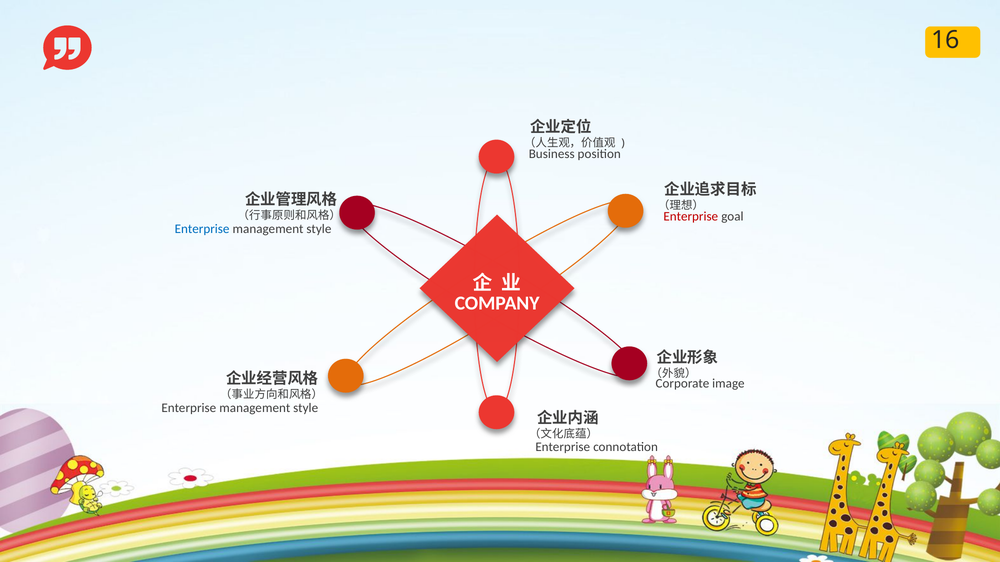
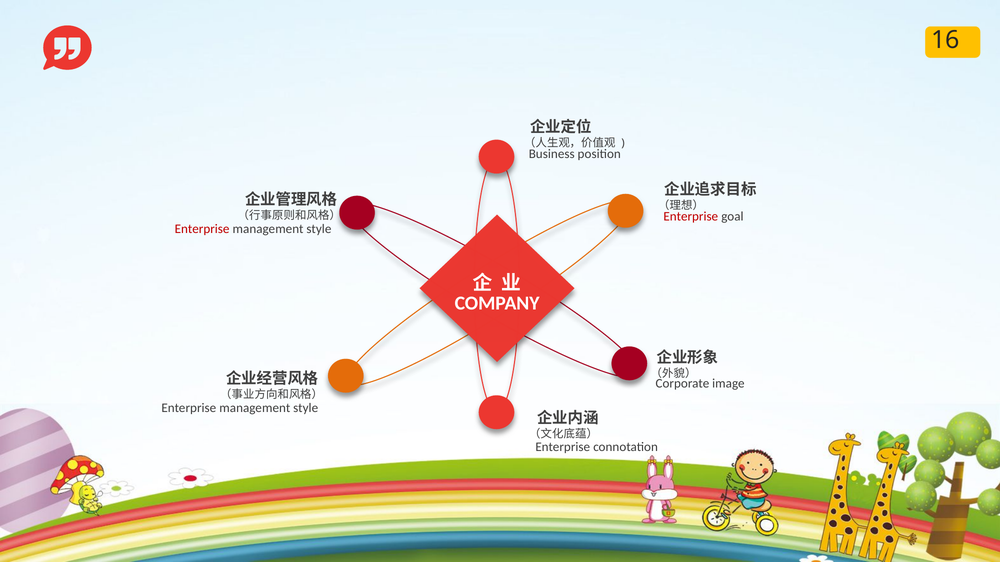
Enterprise at (202, 229) colour: blue -> red
